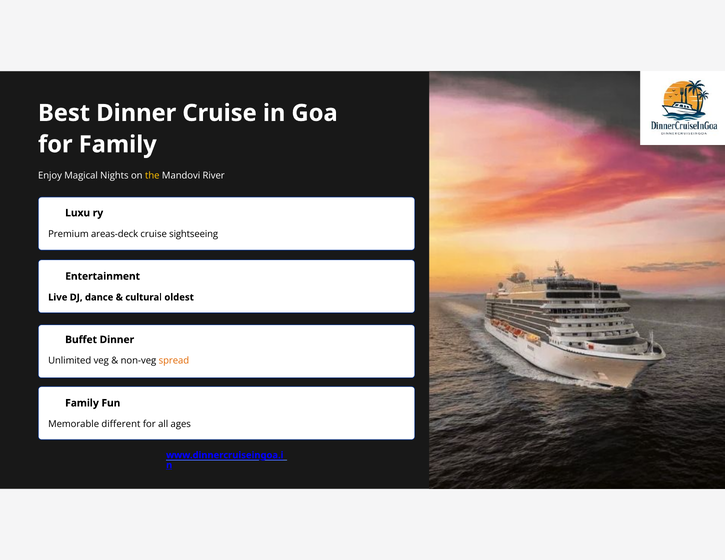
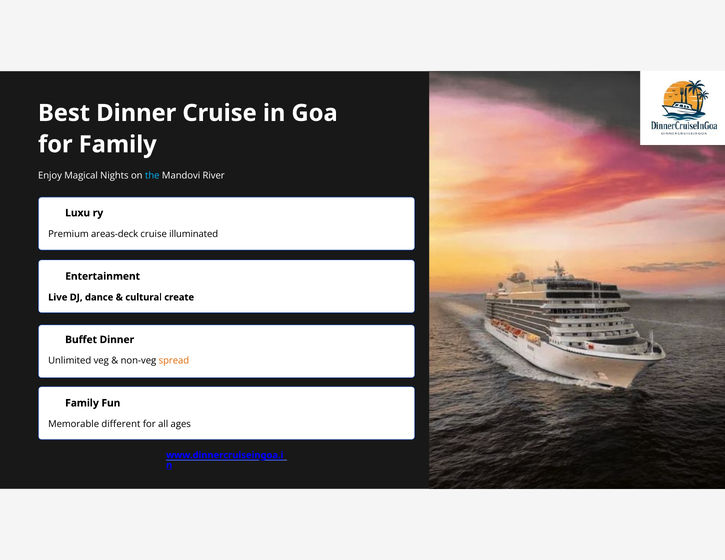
the colour: yellow -> light blue
sightseeing: sightseeing -> illuminated
oldest: oldest -> create
